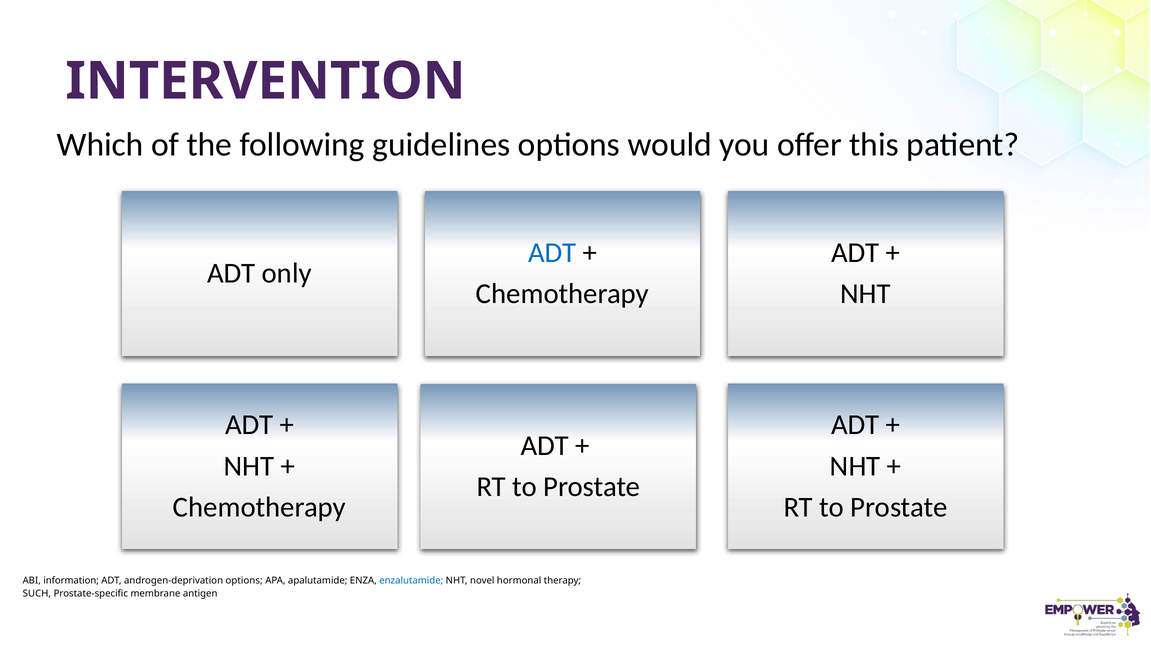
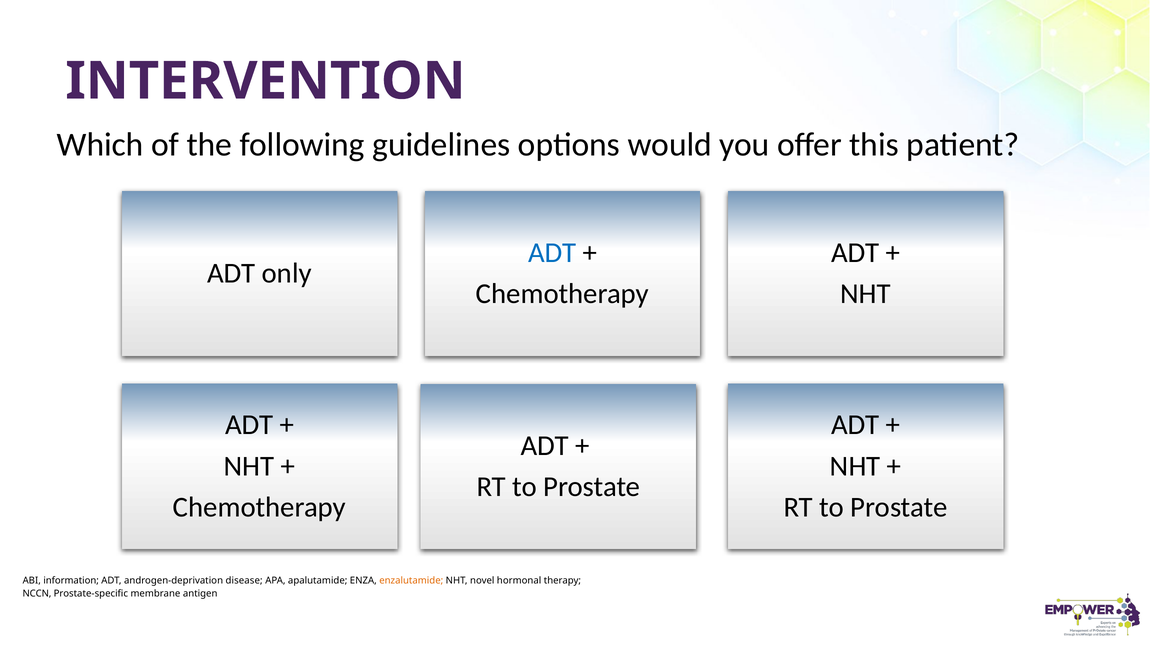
androgen-deprivation options: options -> disease
enzalutamide colour: blue -> orange
SUCH: SUCH -> NCCN
